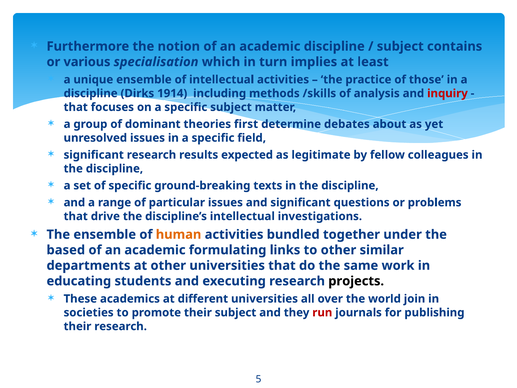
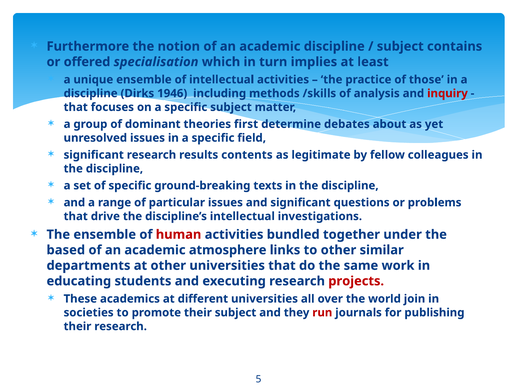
various: various -> offered
1914: 1914 -> 1946
expected: expected -> contents
human colour: orange -> red
formulating: formulating -> atmosphere
projects colour: black -> red
